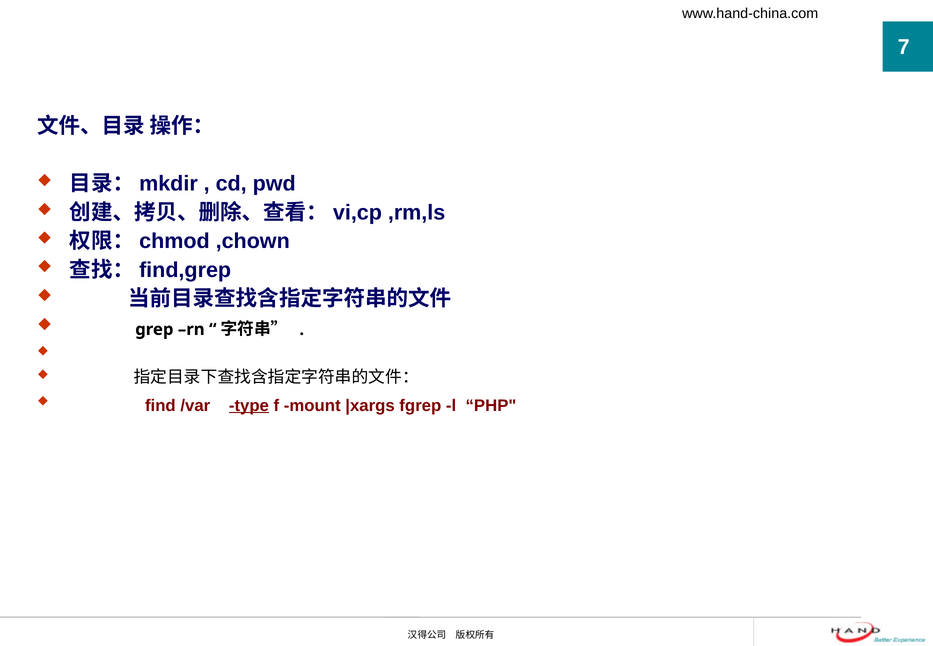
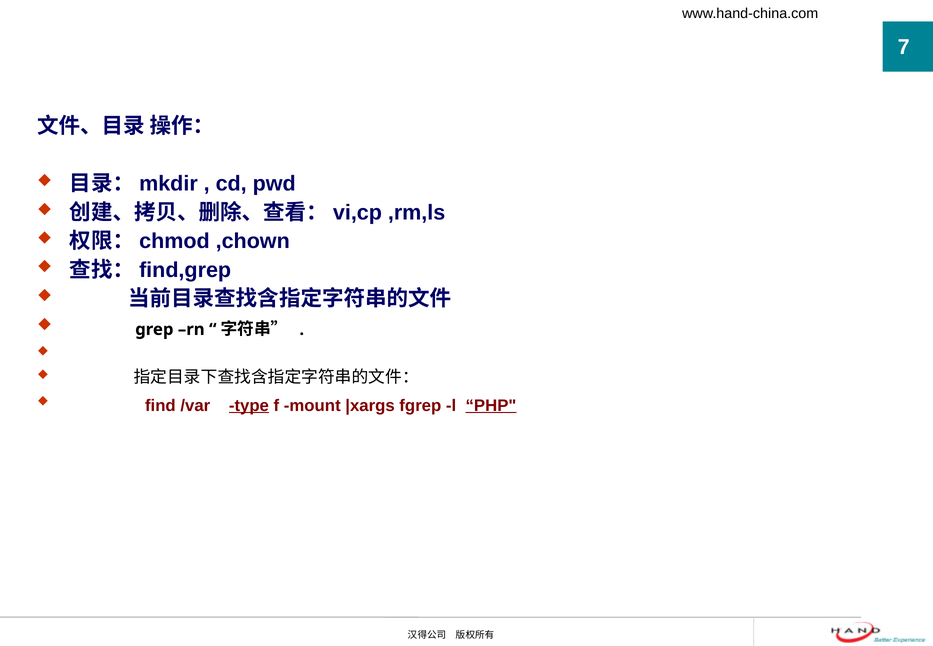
PHP underline: none -> present
